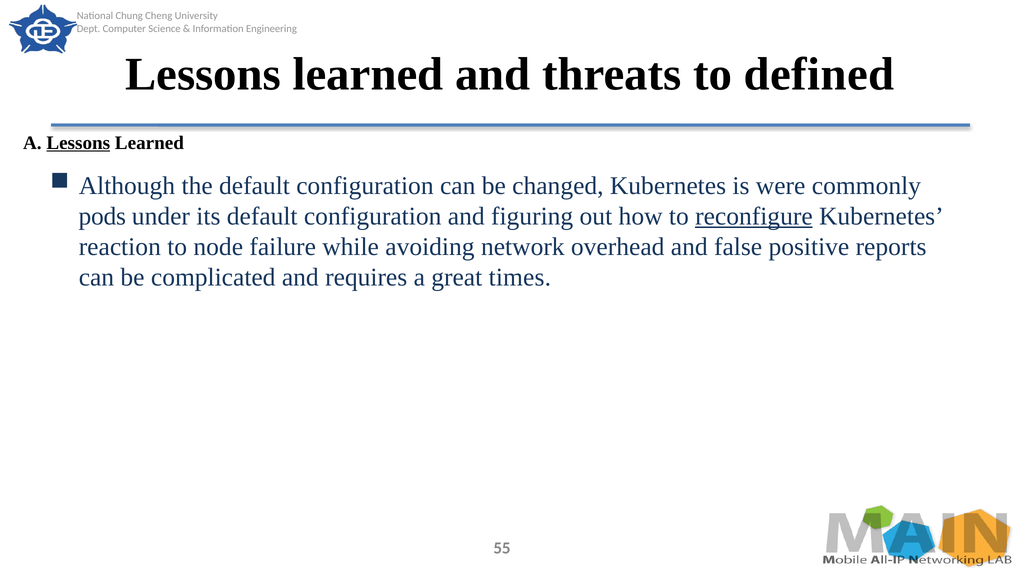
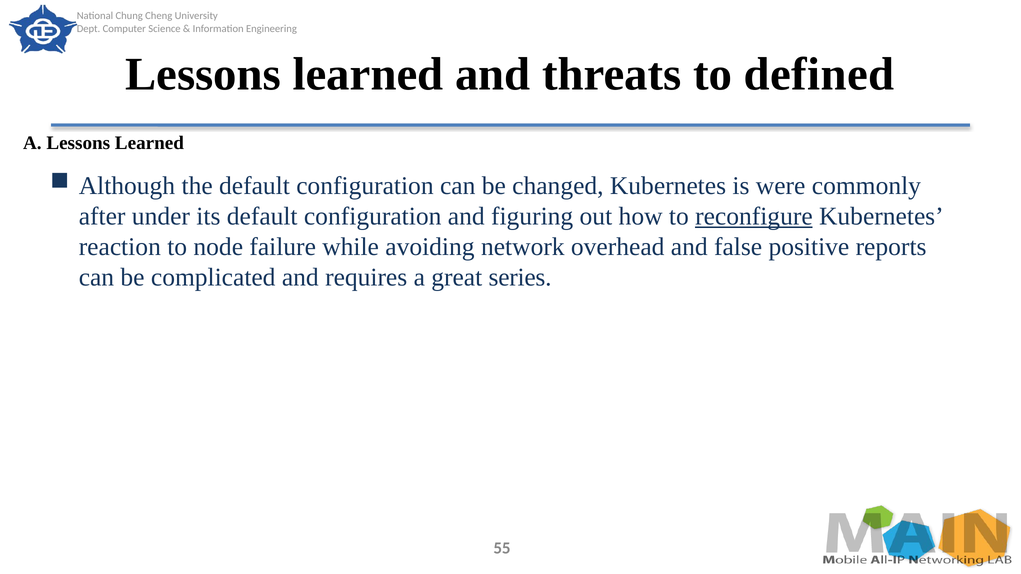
Lessons at (78, 143) underline: present -> none
pods: pods -> after
times: times -> series
